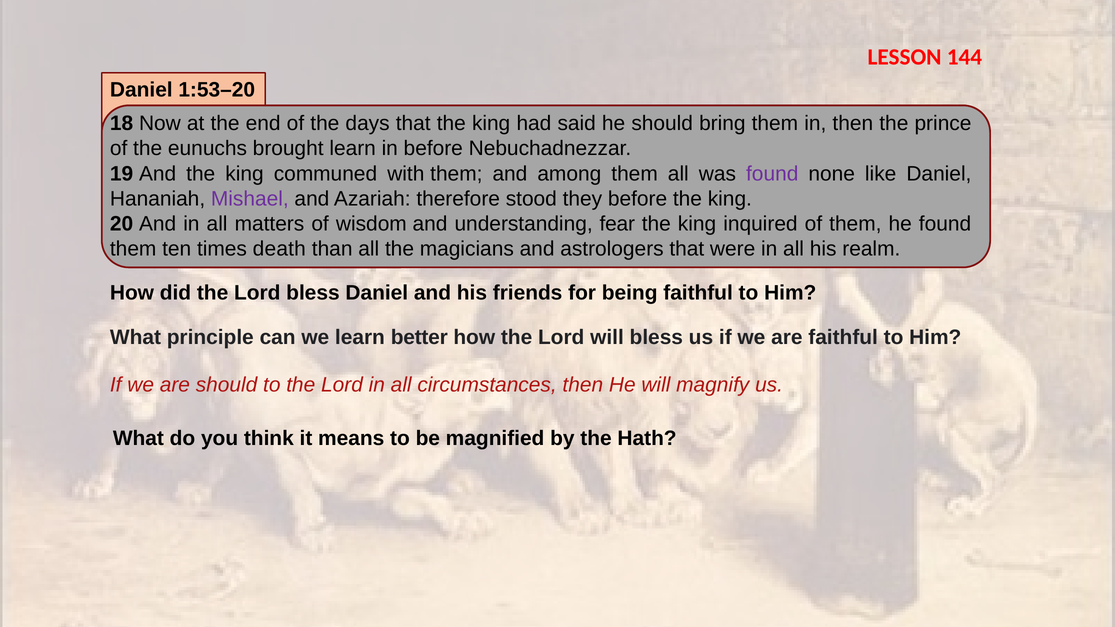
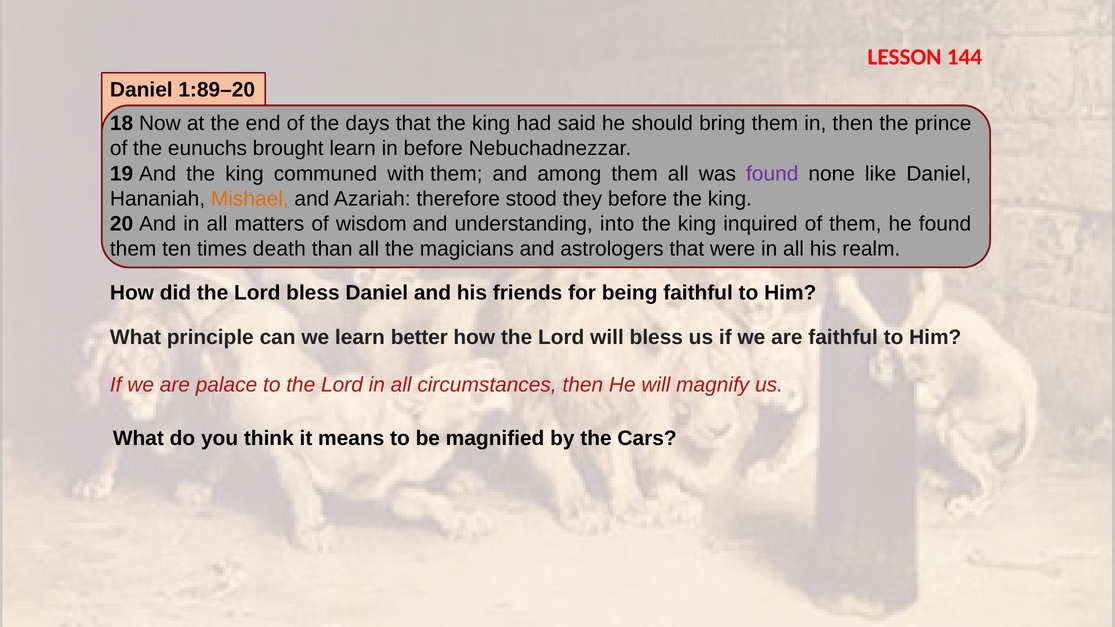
1:53–20: 1:53–20 -> 1:89–20
Mishael colour: purple -> orange
fear: fear -> into
are should: should -> palace
Hath: Hath -> Cars
